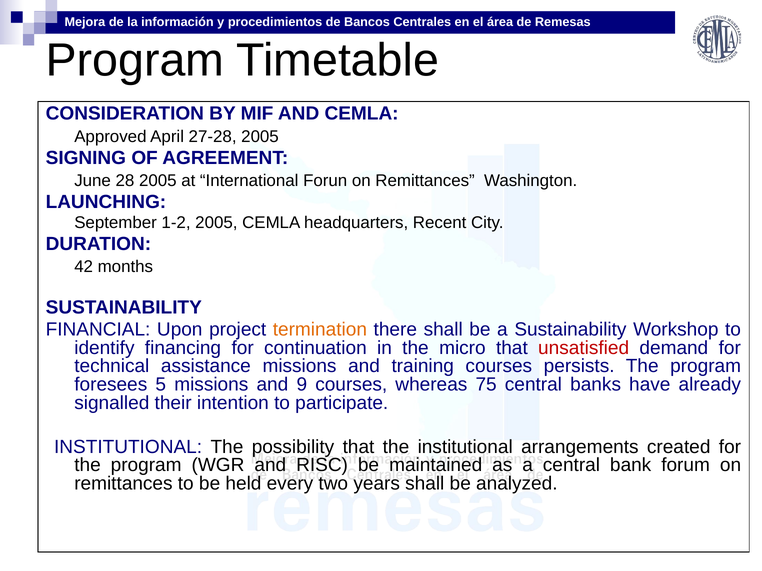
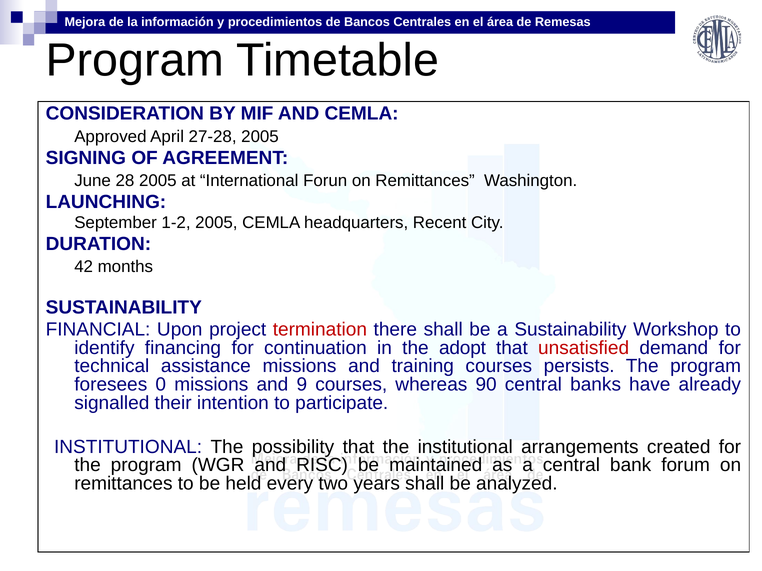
termination colour: orange -> red
micro: micro -> adopt
5: 5 -> 0
75: 75 -> 90
